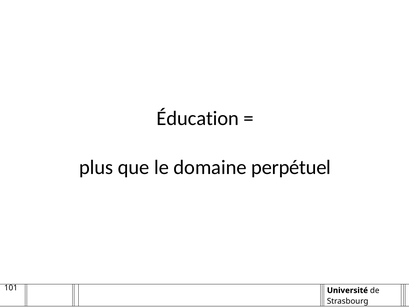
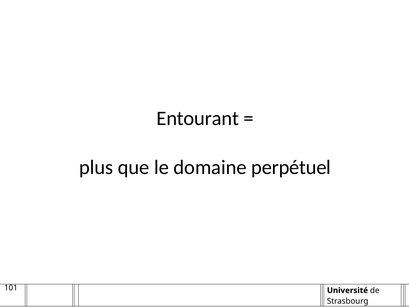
Éducation: Éducation -> Entourant
